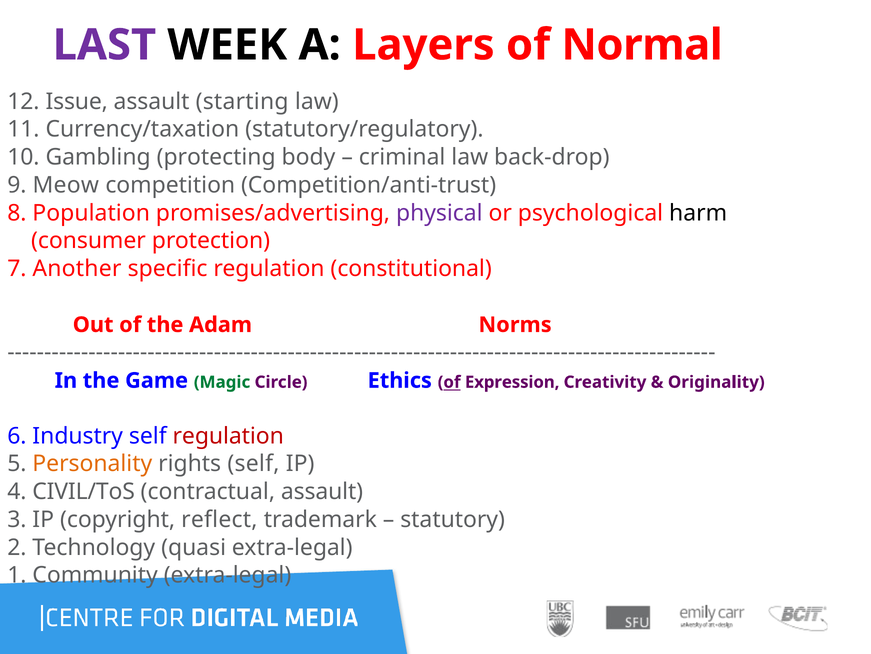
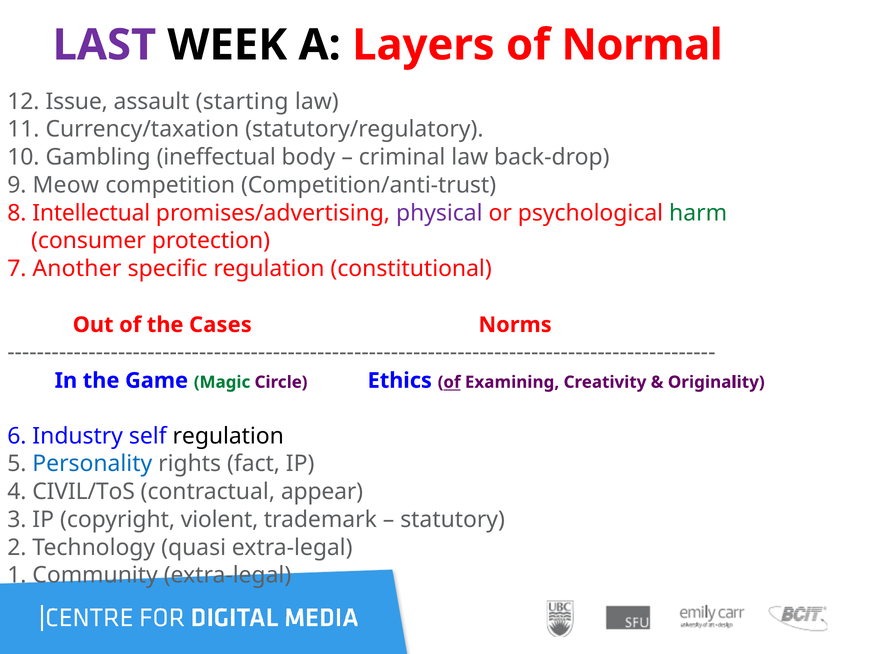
protecting: protecting -> ineffectual
Population: Population -> Intellectual
harm colour: black -> green
Adam: Adam -> Cases
Expression: Expression -> Examining
regulation at (228, 435) colour: red -> black
Personality colour: orange -> blue
rights self: self -> fact
contractual assault: assault -> appear
reflect: reflect -> violent
